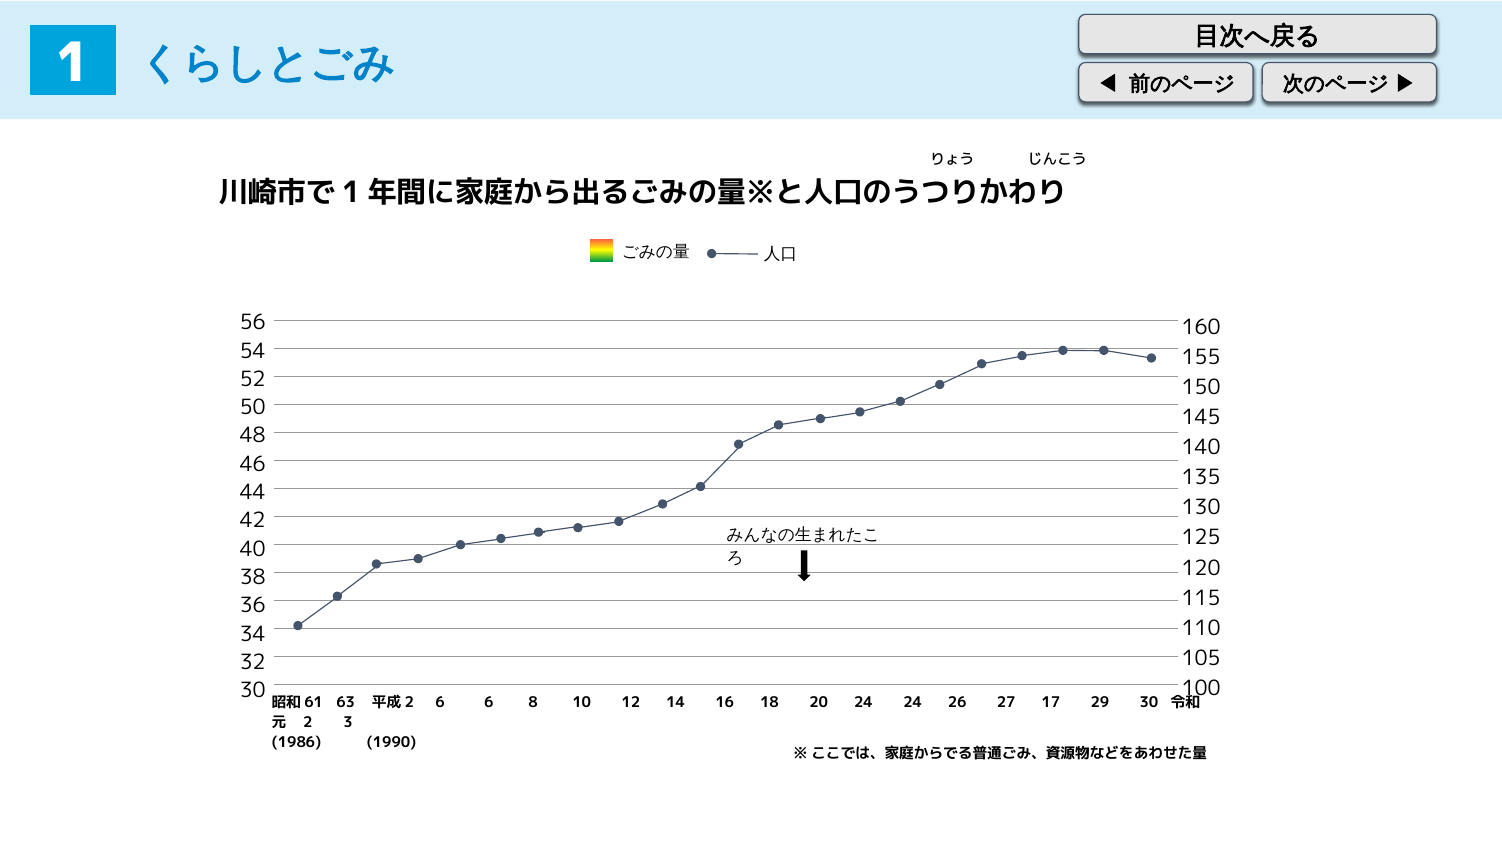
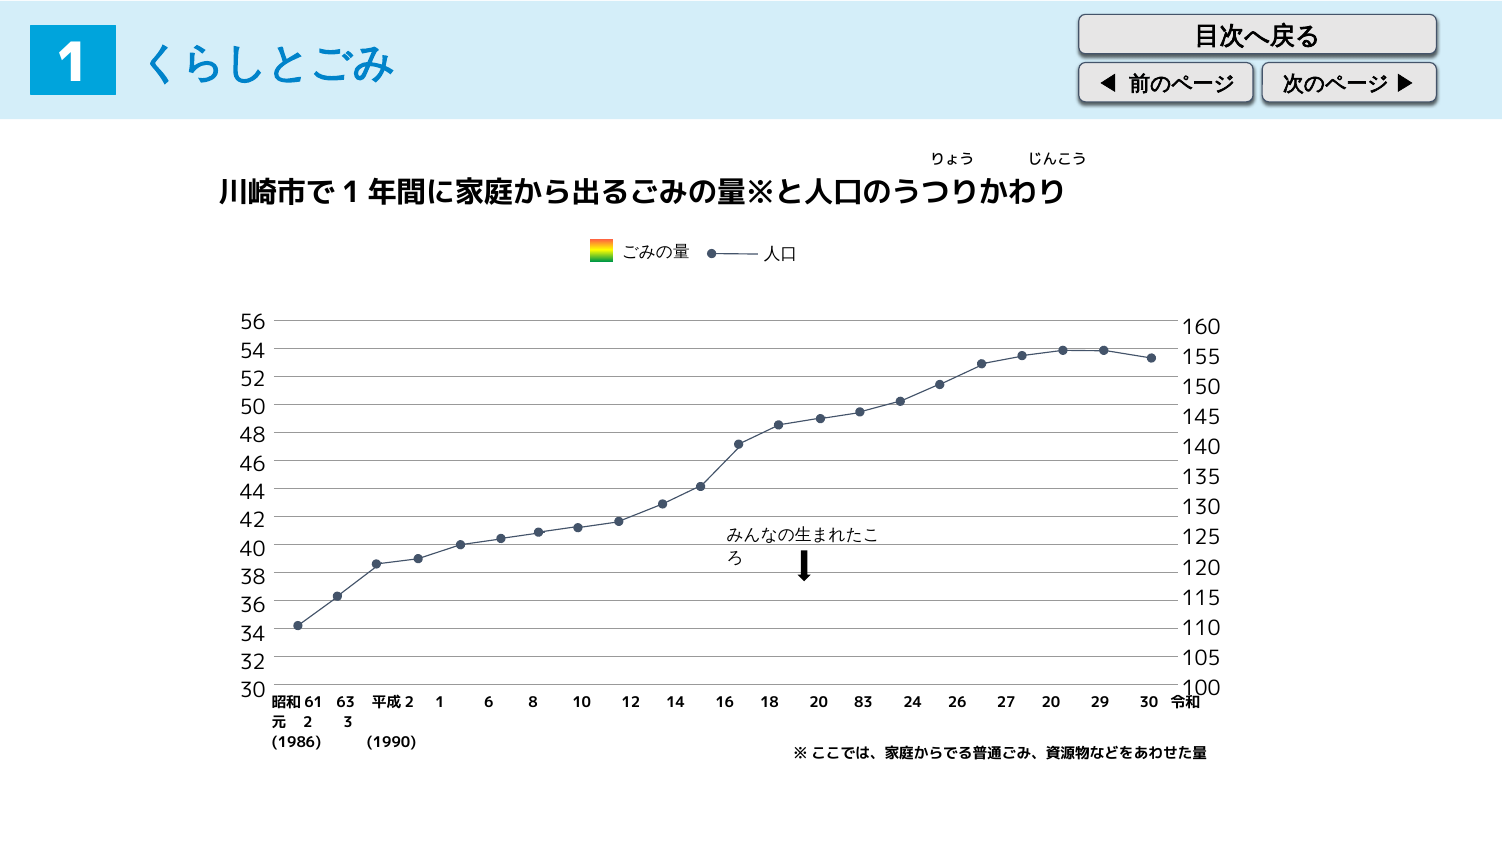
6 at (440, 703): 6 -> 1
20 24: 24 -> 83
27 17: 17 -> 20
